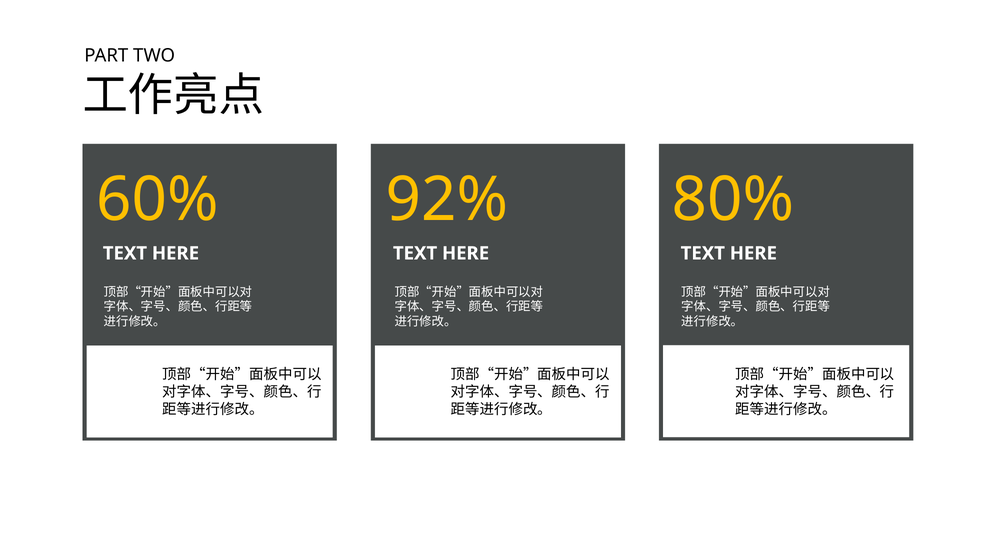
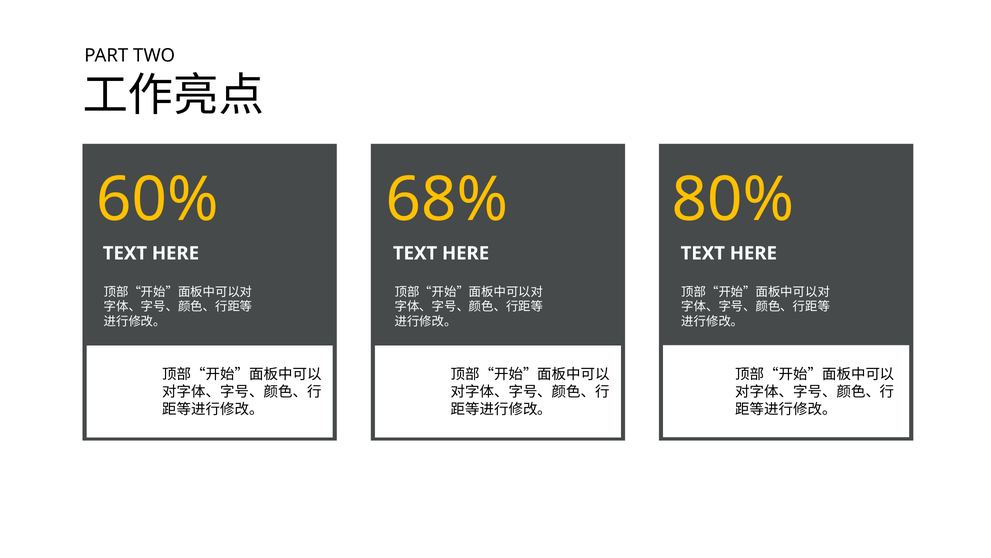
92%: 92% -> 68%
